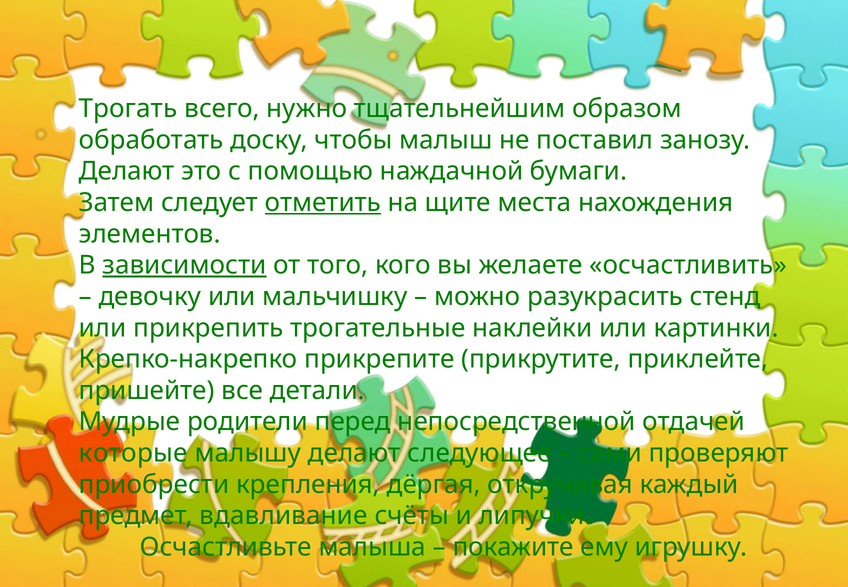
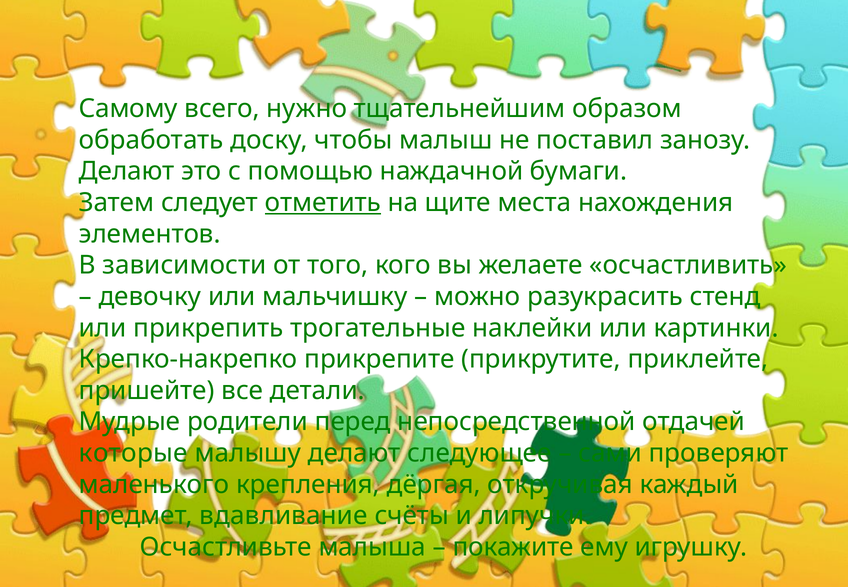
Трогать: Трогать -> Самому
зависимости underline: present -> none
приобрести: приобрести -> маленького
